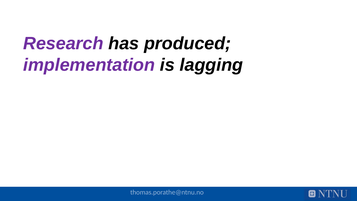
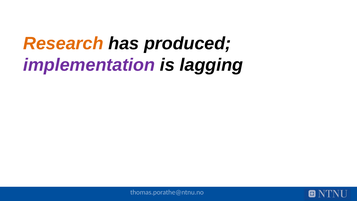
Research colour: purple -> orange
